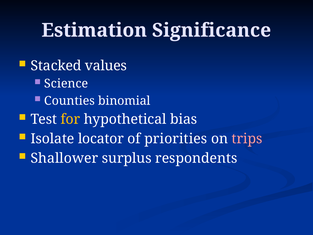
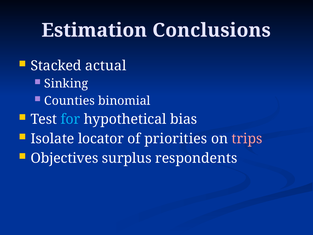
Significance: Significance -> Conclusions
values: values -> actual
Science: Science -> Sinking
for colour: yellow -> light blue
Shallower: Shallower -> Objectives
